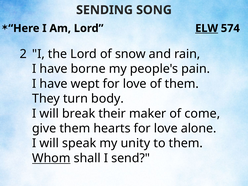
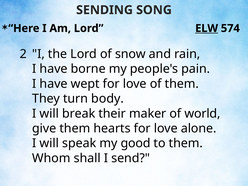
come: come -> world
unity: unity -> good
Whom underline: present -> none
